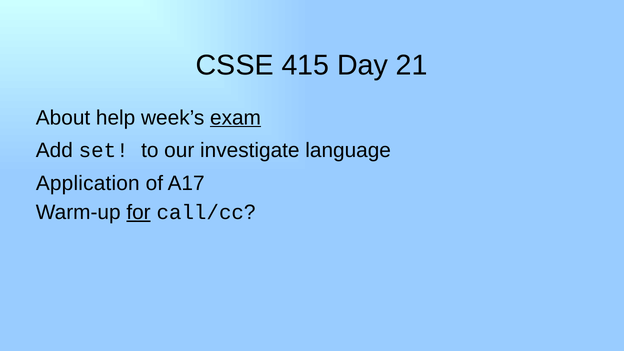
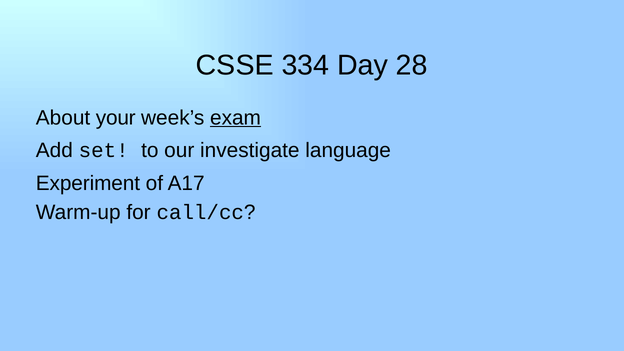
415: 415 -> 334
21: 21 -> 28
help: help -> your
Application: Application -> Experiment
for underline: present -> none
